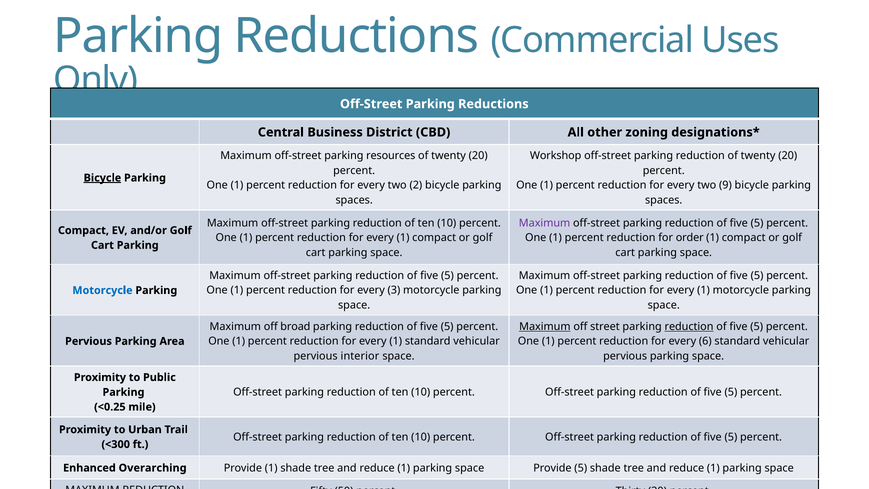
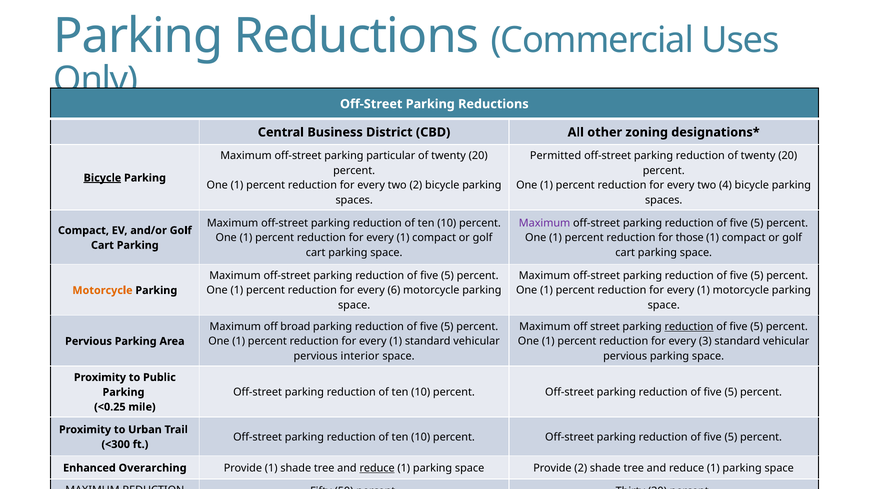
resources: resources -> particular
Workshop: Workshop -> Permitted
9: 9 -> 4
order: order -> those
3: 3 -> 6
Motorcycle at (102, 290) colour: blue -> orange
Maximum at (545, 326) underline: present -> none
6: 6 -> 3
reduce at (377, 468) underline: none -> present
Provide 5: 5 -> 2
